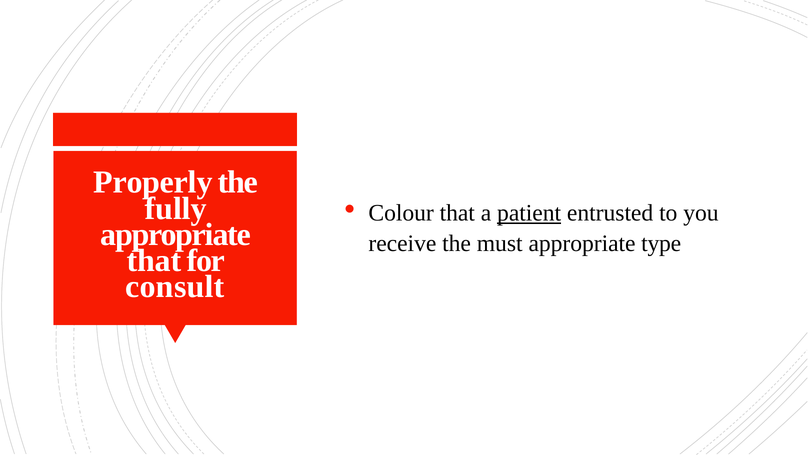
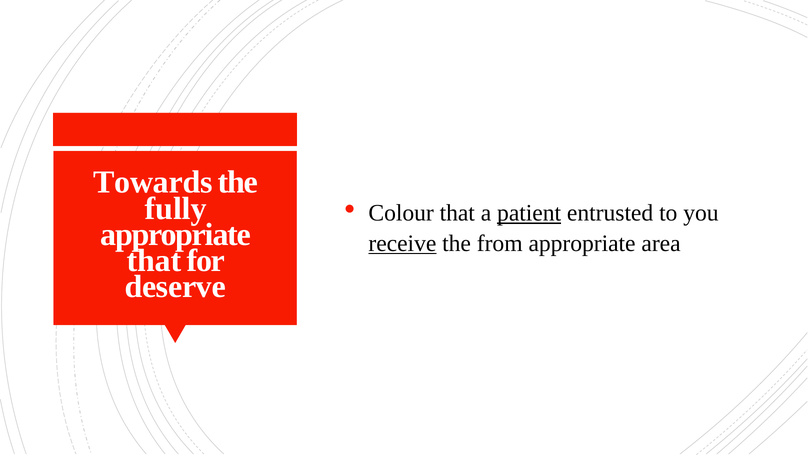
Properly: Properly -> Towards
receive underline: none -> present
must: must -> from
type: type -> area
consult: consult -> deserve
